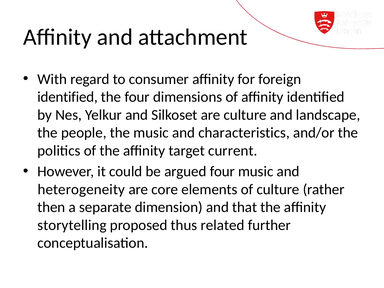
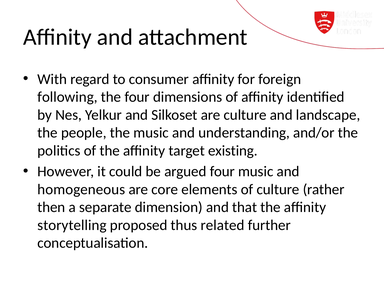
identified at (68, 97): identified -> following
characteristics: characteristics -> understanding
current: current -> existing
heterogeneity: heterogeneity -> homogeneous
